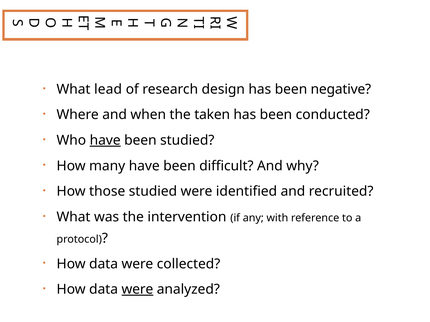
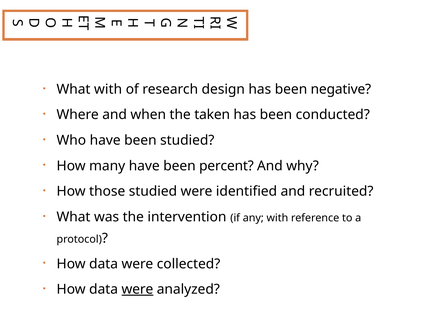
What lead: lead -> with
have at (105, 141) underline: present -> none
difficult: difficult -> percent
